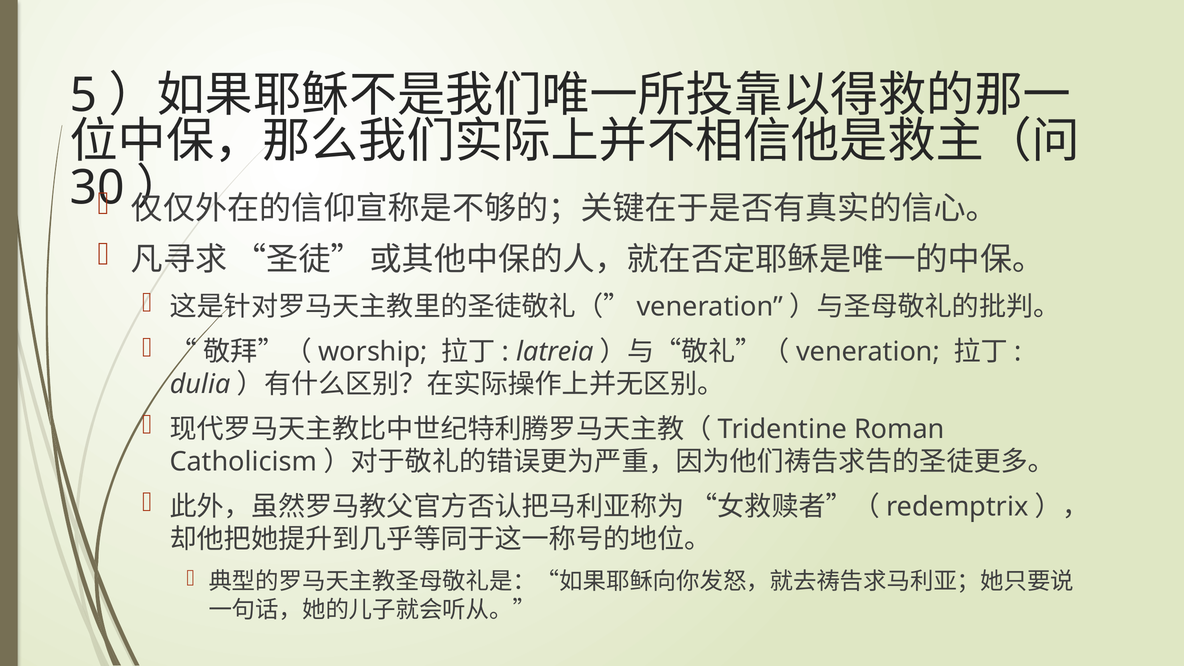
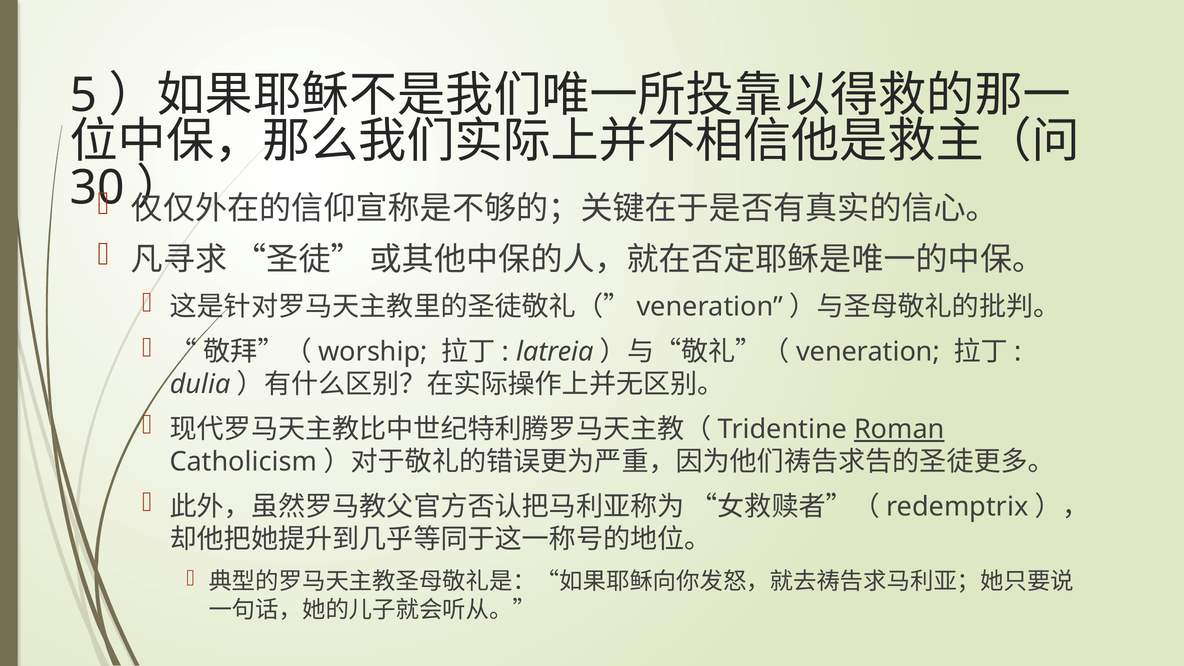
Roman underline: none -> present
